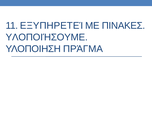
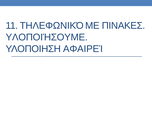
ΕΞΥΠΗΡΕΤΕΊ: ΕΞΥΠΗΡΕΤΕΊ -> ΤΗΛΕΦΩΝΙΚΌ
ΠΡΆΓΜΑ: ΠΡΆΓΜΑ -> ΑΦΑΙΡΕΊ
